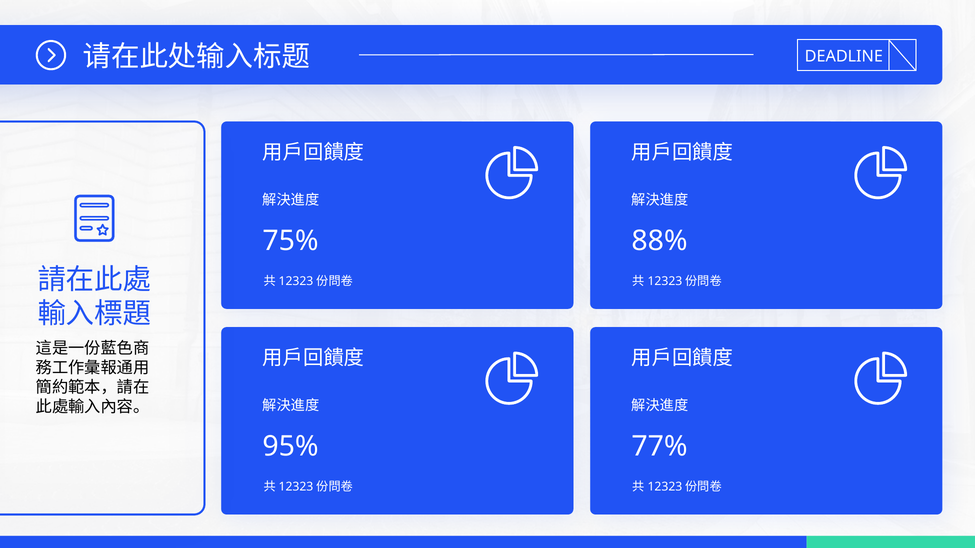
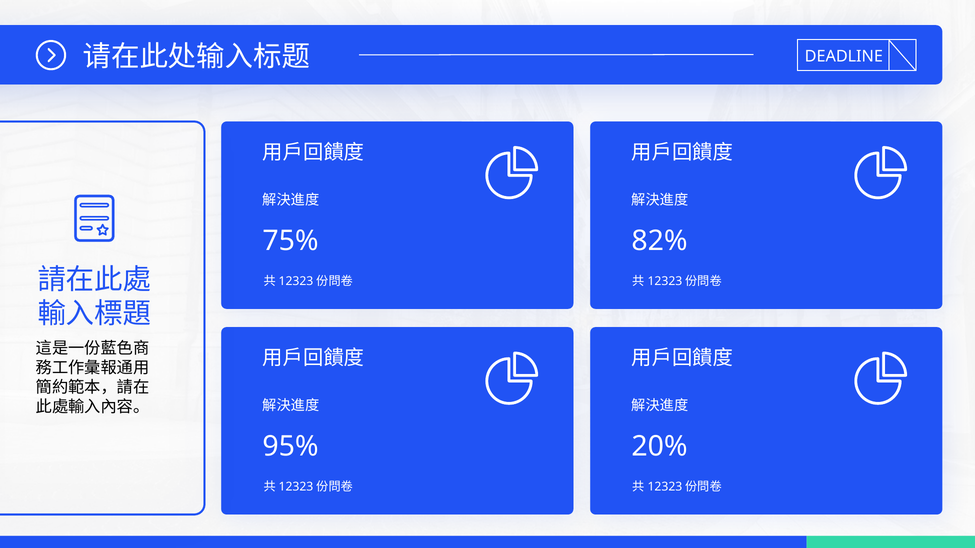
88%: 88% -> 82%
77%: 77% -> 20%
